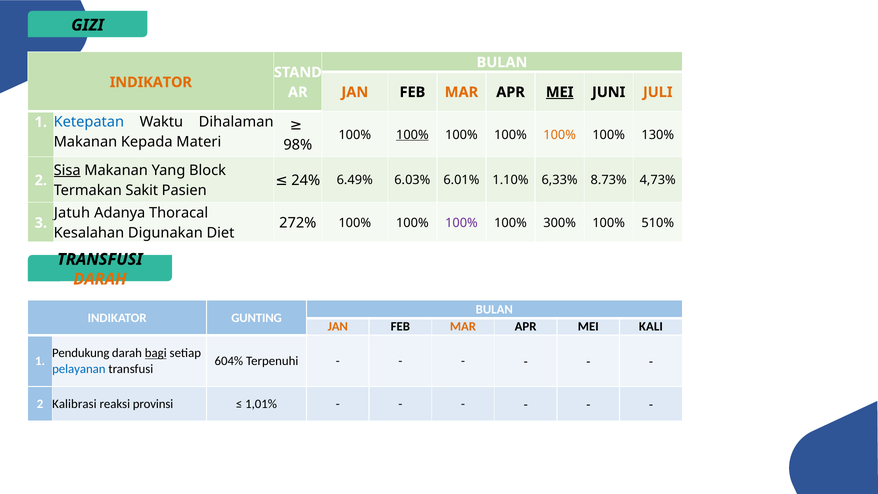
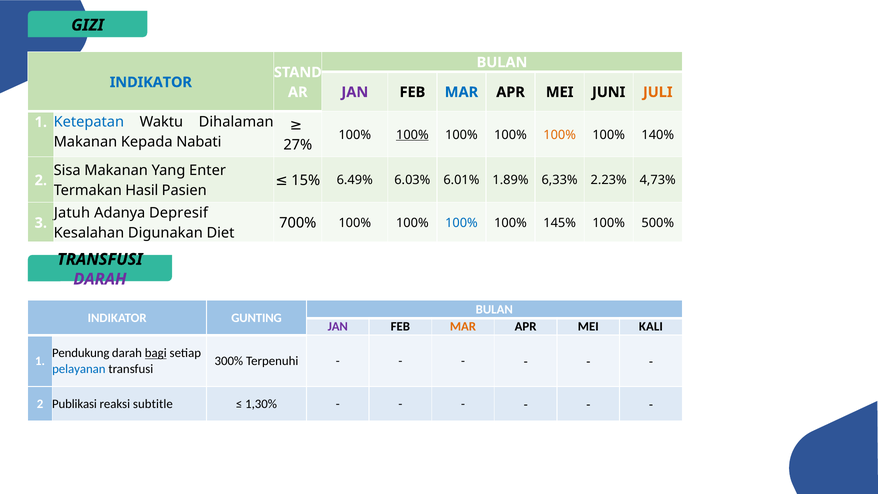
INDIKATOR at (151, 82) colour: orange -> blue
JAN at (355, 92) colour: orange -> purple
MAR at (461, 92) colour: orange -> blue
MEI at (560, 92) underline: present -> none
130%: 130% -> 140%
Materi: Materi -> Nabati
98%: 98% -> 27%
Sisa underline: present -> none
Block: Block -> Enter
24%: 24% -> 15%
1.10%: 1.10% -> 1.89%
8.73%: 8.73% -> 2.23%
Sakit: Sakit -> Hasil
Thoracal: Thoracal -> Depresif
272%: 272% -> 700%
100% at (461, 223) colour: purple -> blue
300%: 300% -> 145%
510%: 510% -> 500%
DARAH at (100, 279) colour: orange -> purple
JAN at (338, 327) colour: orange -> purple
604%: 604% -> 300%
Kalibrasi: Kalibrasi -> Publikasi
provinsi: provinsi -> subtitle
1,01%: 1,01% -> 1,30%
